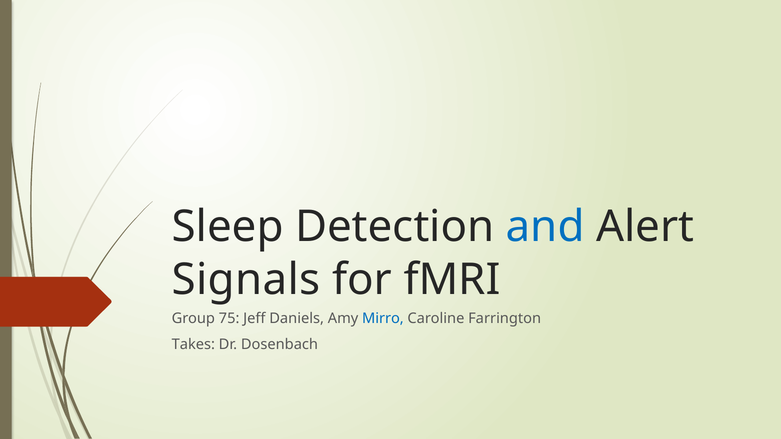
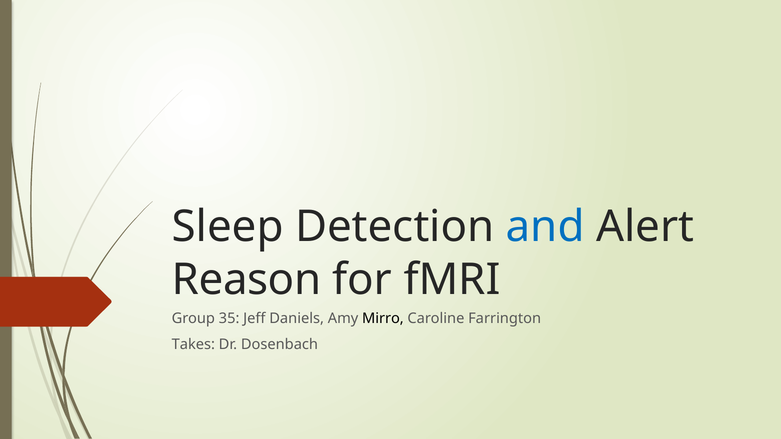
Signals: Signals -> Reason
75: 75 -> 35
Mirro colour: blue -> black
